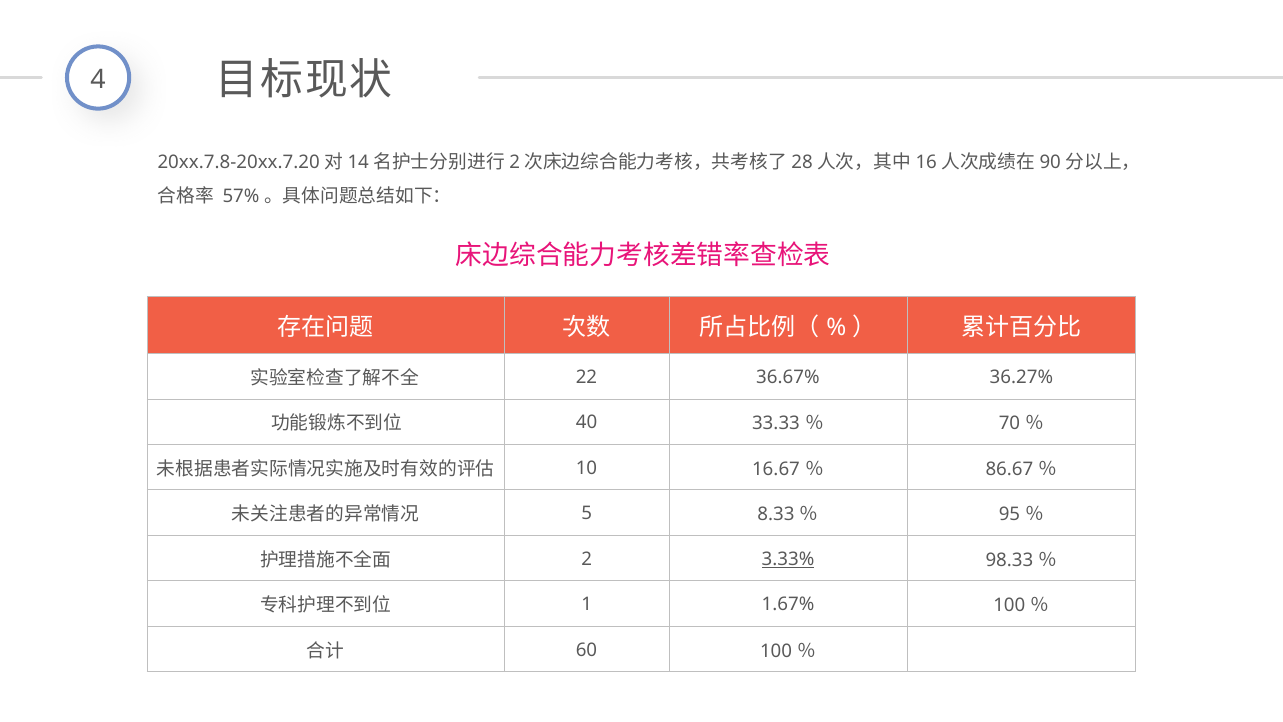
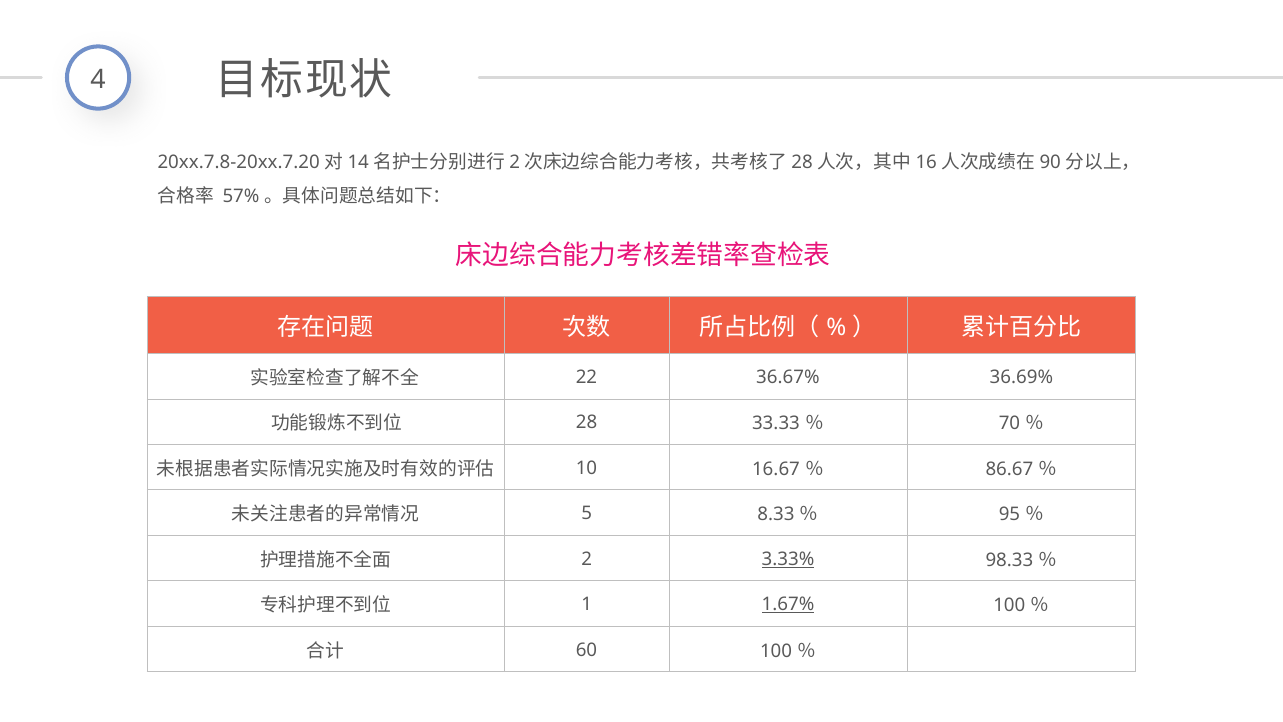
36.27%: 36.27% -> 36.69%
40: 40 -> 28
1.67% underline: none -> present
